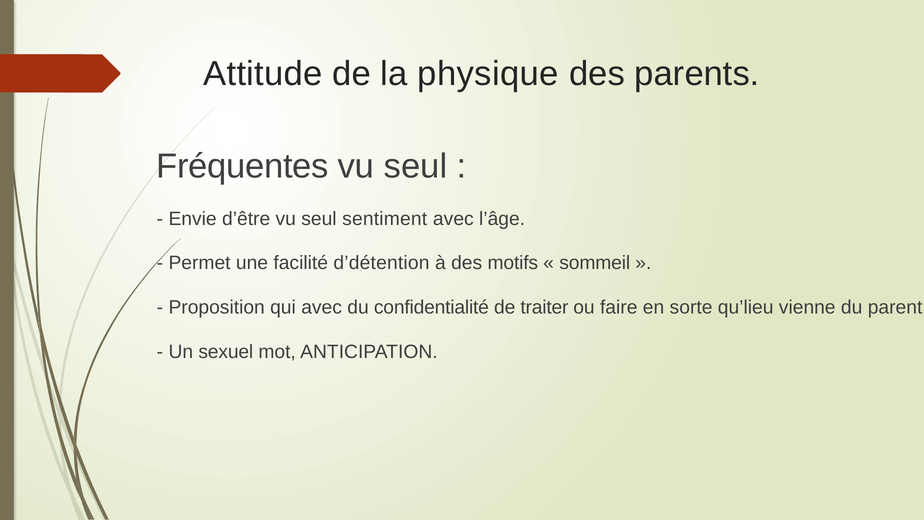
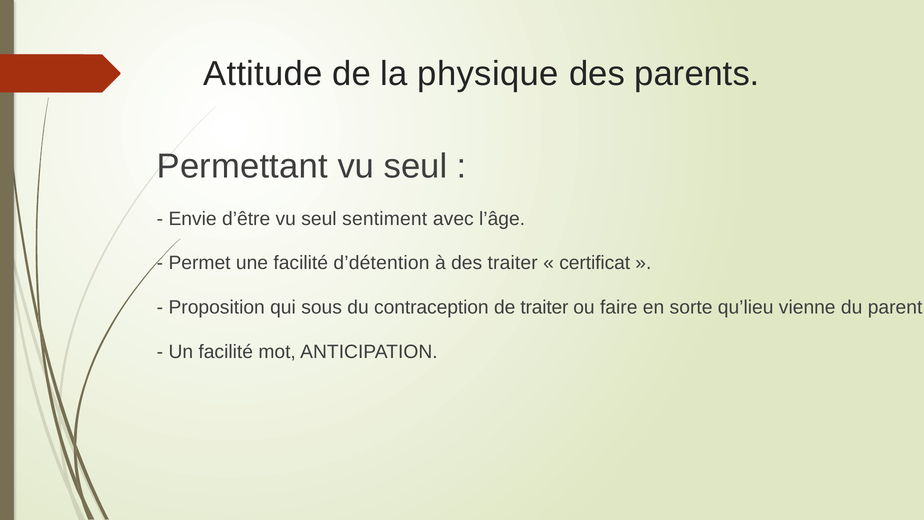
Fréquentes: Fréquentes -> Permettant
des motifs: motifs -> traiter
sommeil: sommeil -> certificat
qui avec: avec -> sous
confidentialité: confidentialité -> contraception
Un sexuel: sexuel -> facilité
